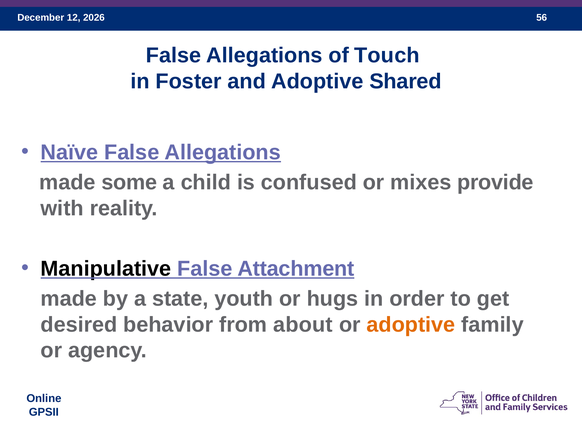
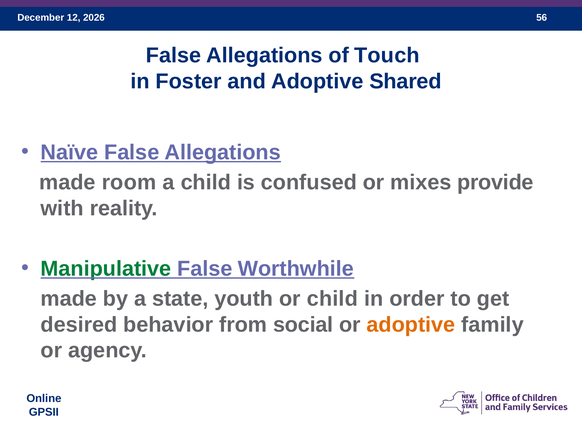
some: some -> room
Manipulative colour: black -> green
Attachment: Attachment -> Worthwhile
or hugs: hugs -> child
about: about -> social
